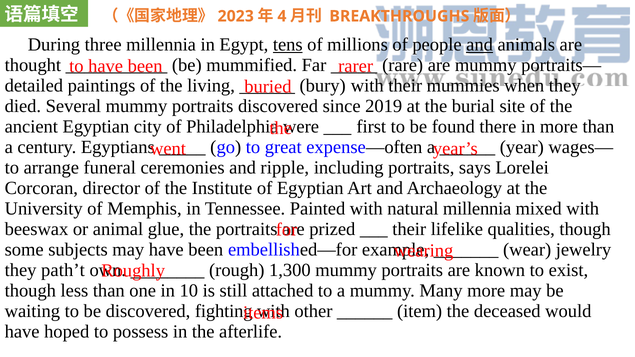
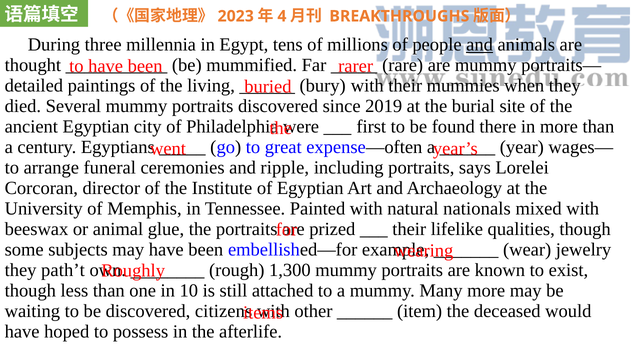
tens underline: present -> none
natural millennia: millennia -> nationals
fighting: fighting -> citizens
